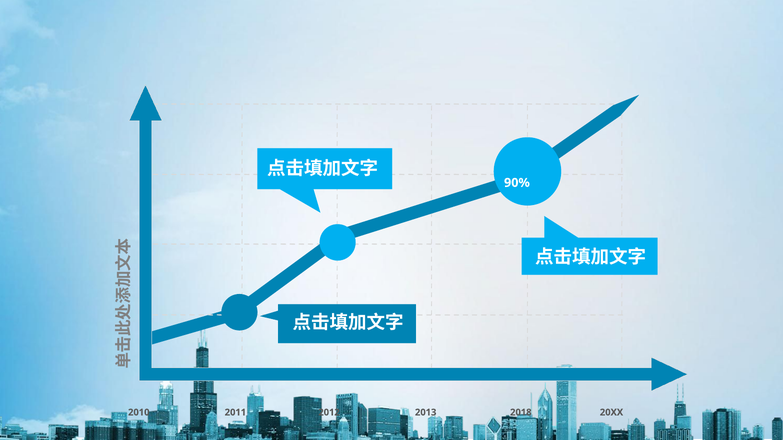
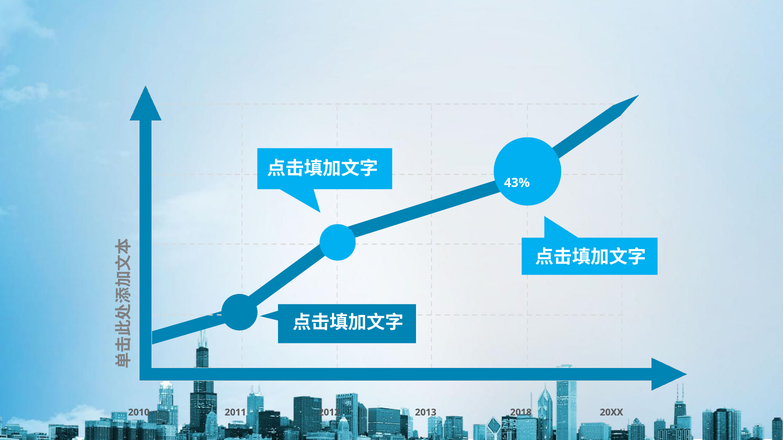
90%: 90% -> 43%
